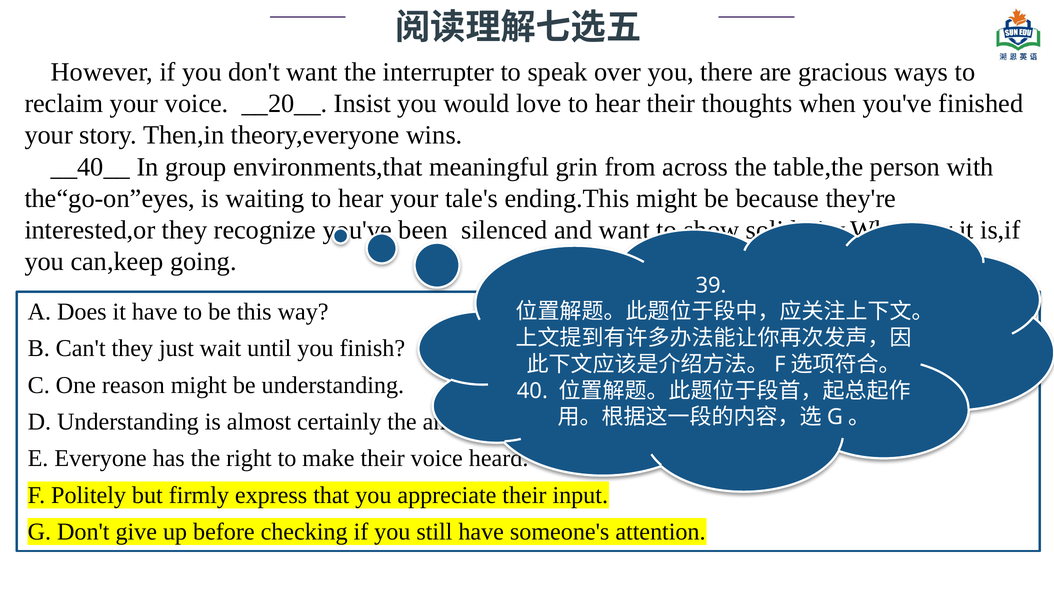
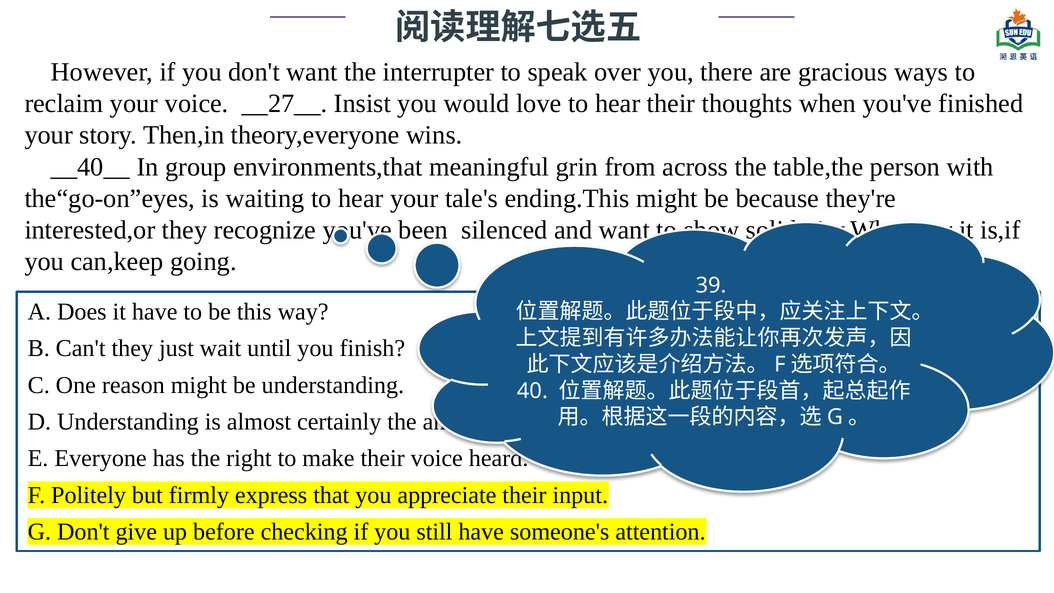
__20__: __20__ -> __27__
